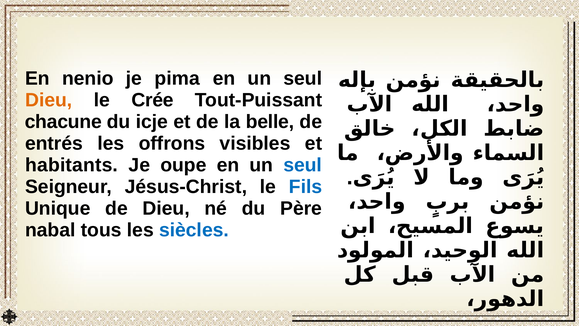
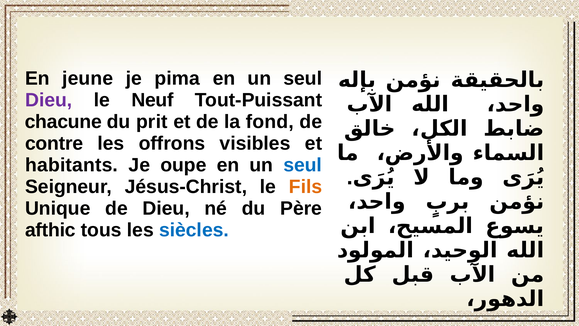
nenio: nenio -> jeune
Dieu at (49, 100) colour: orange -> purple
Crée: Crée -> Neuf
icje: icje -> prit
belle: belle -> fond
entrés: entrés -> contre
Fils colour: blue -> orange
nabal: nabal -> afthic
